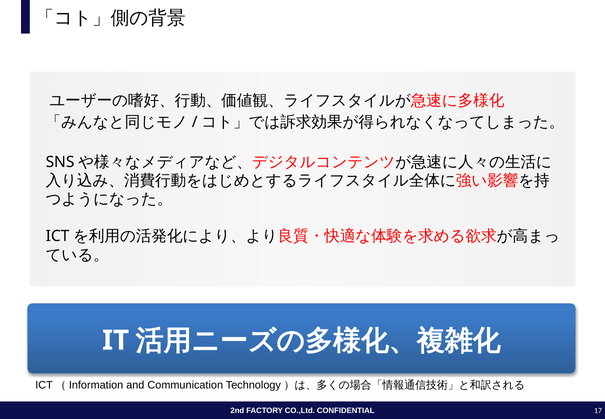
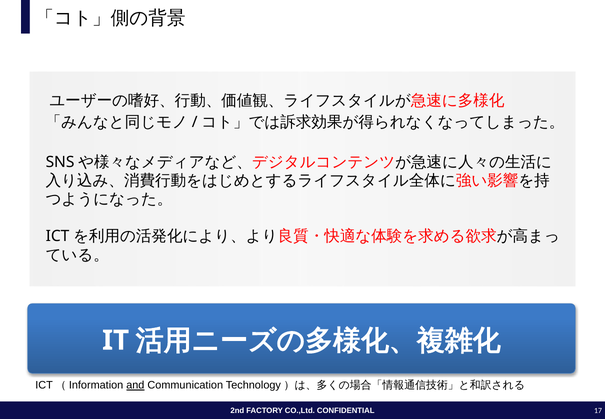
and underline: none -> present
